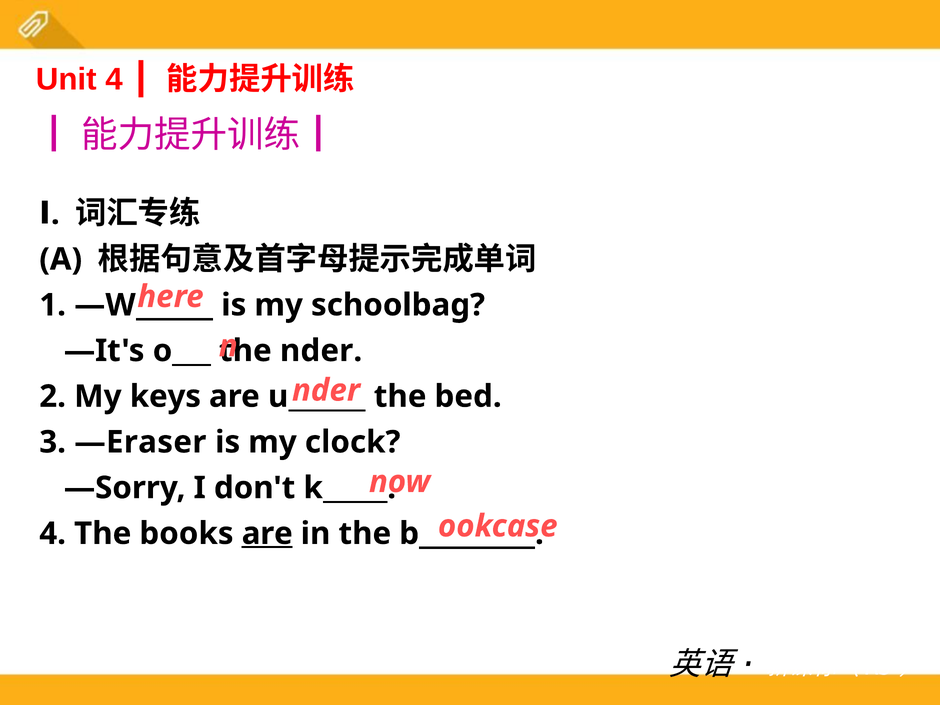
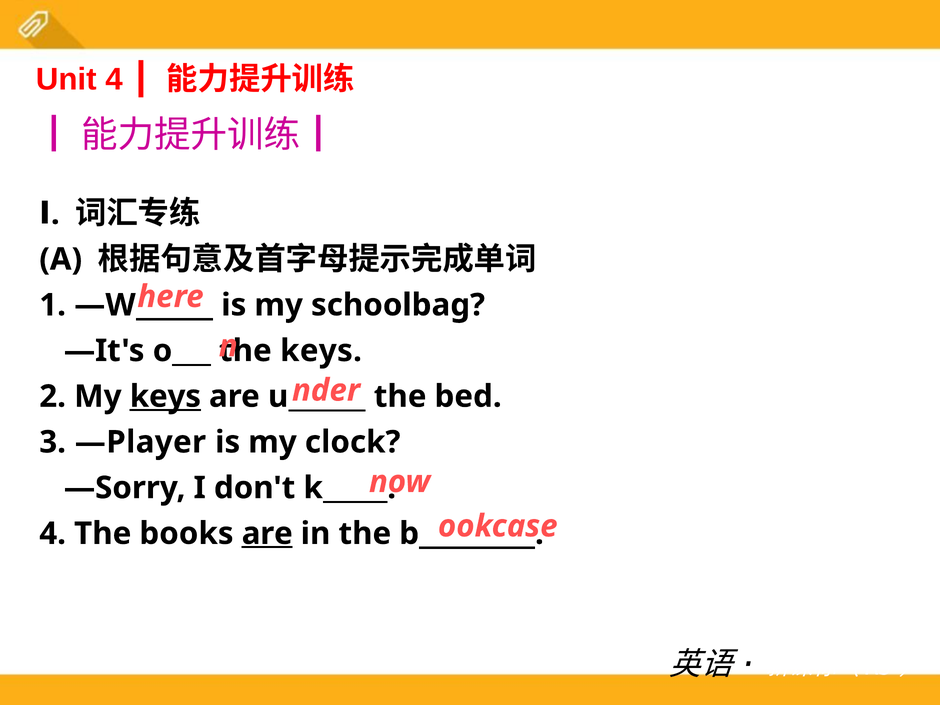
nder at (321, 351): nder -> keys
keys at (165, 396) underline: none -> present
—Eraser: —Eraser -> —Player
